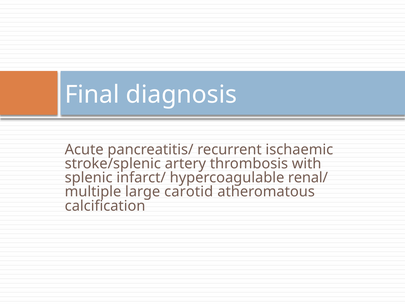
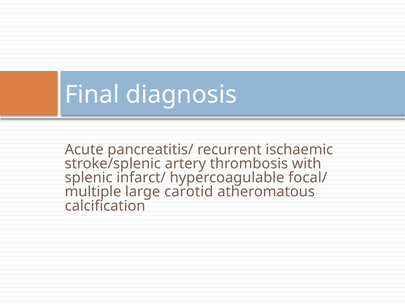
renal/: renal/ -> focal/
